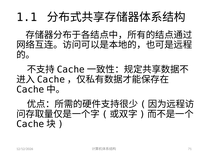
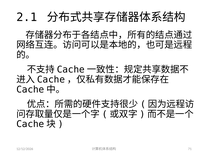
1.1: 1.1 -> 2.1
